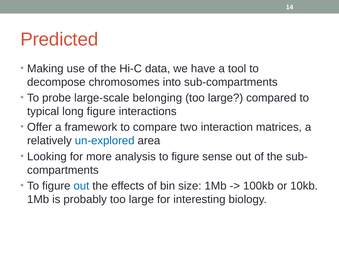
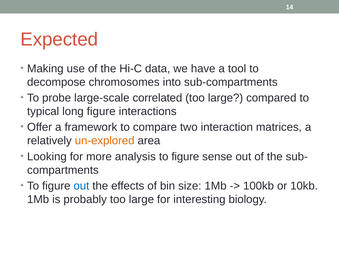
Predicted: Predicted -> Expected
belonging: belonging -> correlated
un-explored colour: blue -> orange
